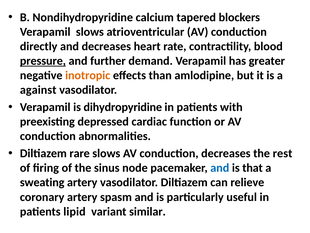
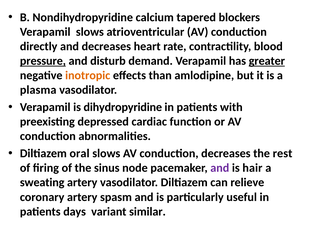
further: further -> disturb
greater underline: none -> present
against: against -> plasma
rare: rare -> oral
and at (220, 168) colour: blue -> purple
that: that -> hair
lipid: lipid -> days
